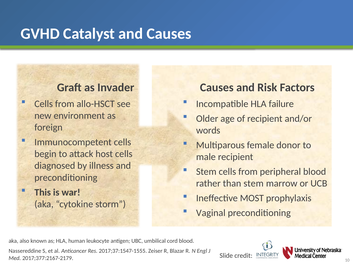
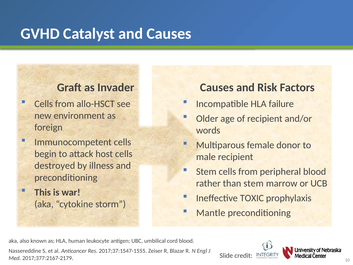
diagnosed: diagnosed -> destroyed
MOST: MOST -> TOXIC
Vaginal: Vaginal -> Mantle
